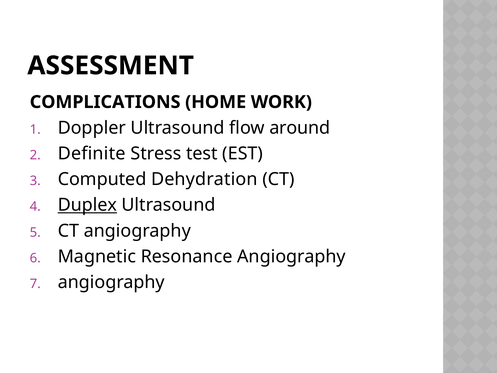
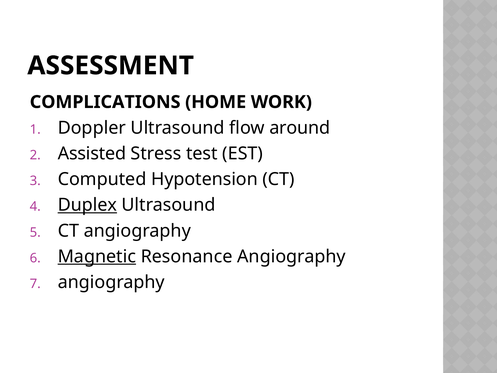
Definite: Definite -> Assisted
Dehydration: Dehydration -> Hypotension
Magnetic underline: none -> present
